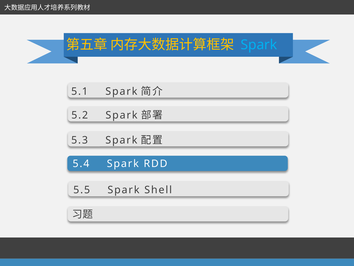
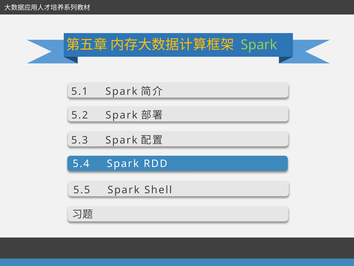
Spark at (259, 45) colour: light blue -> light green
